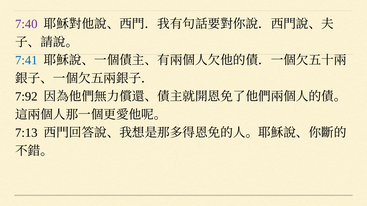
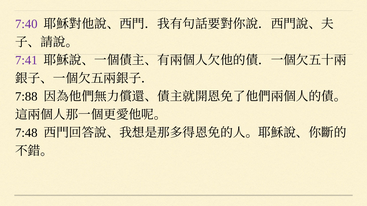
7:41 colour: blue -> purple
7:92: 7:92 -> 7:88
7:13: 7:13 -> 7:48
